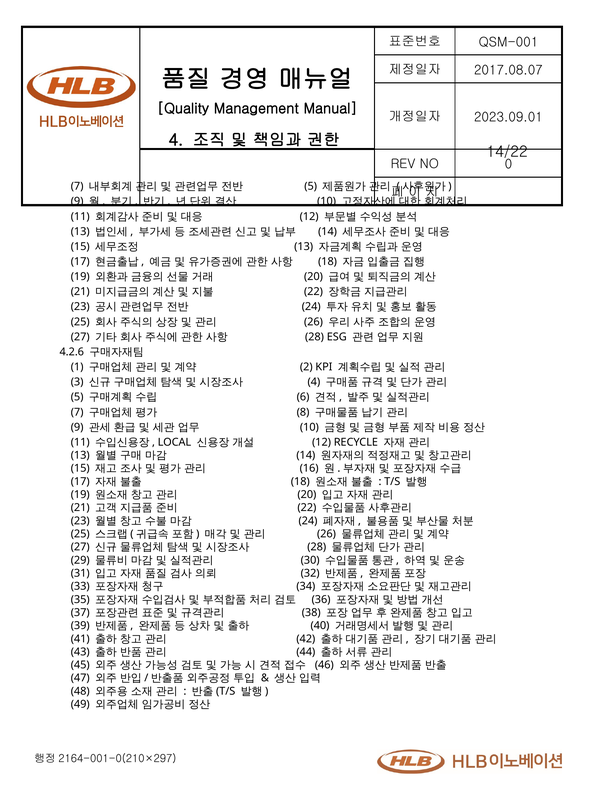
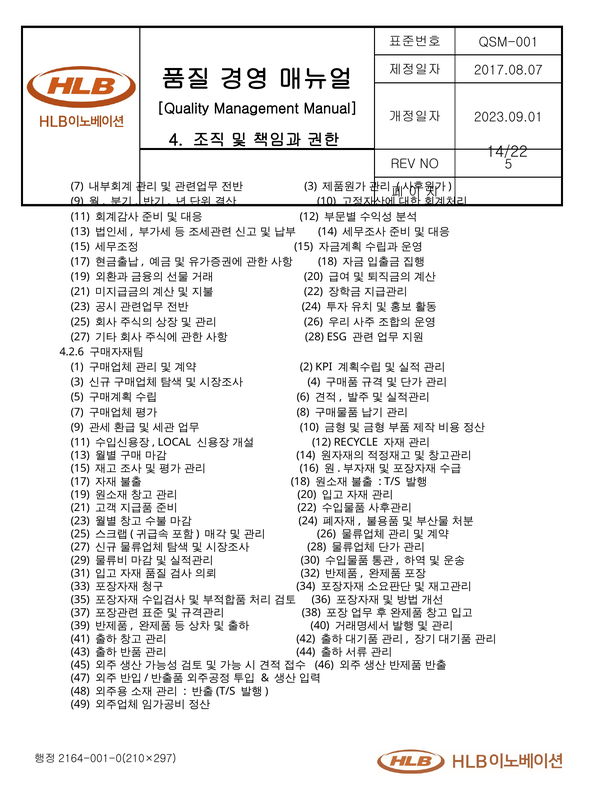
0 at (509, 164): 0 -> 5
5 at (311, 186): 5 -> 3
13 at (304, 247): 13 -> 15
